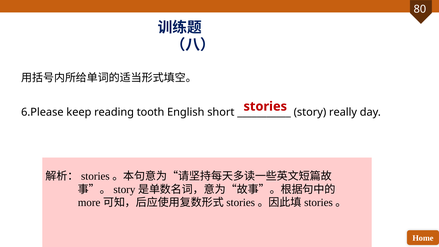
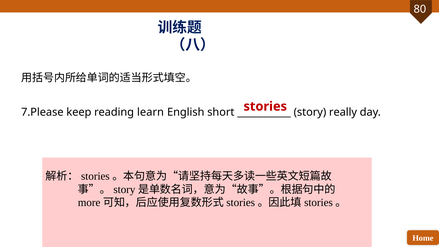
6.Please: 6.Please -> 7.Please
tooth: tooth -> learn
